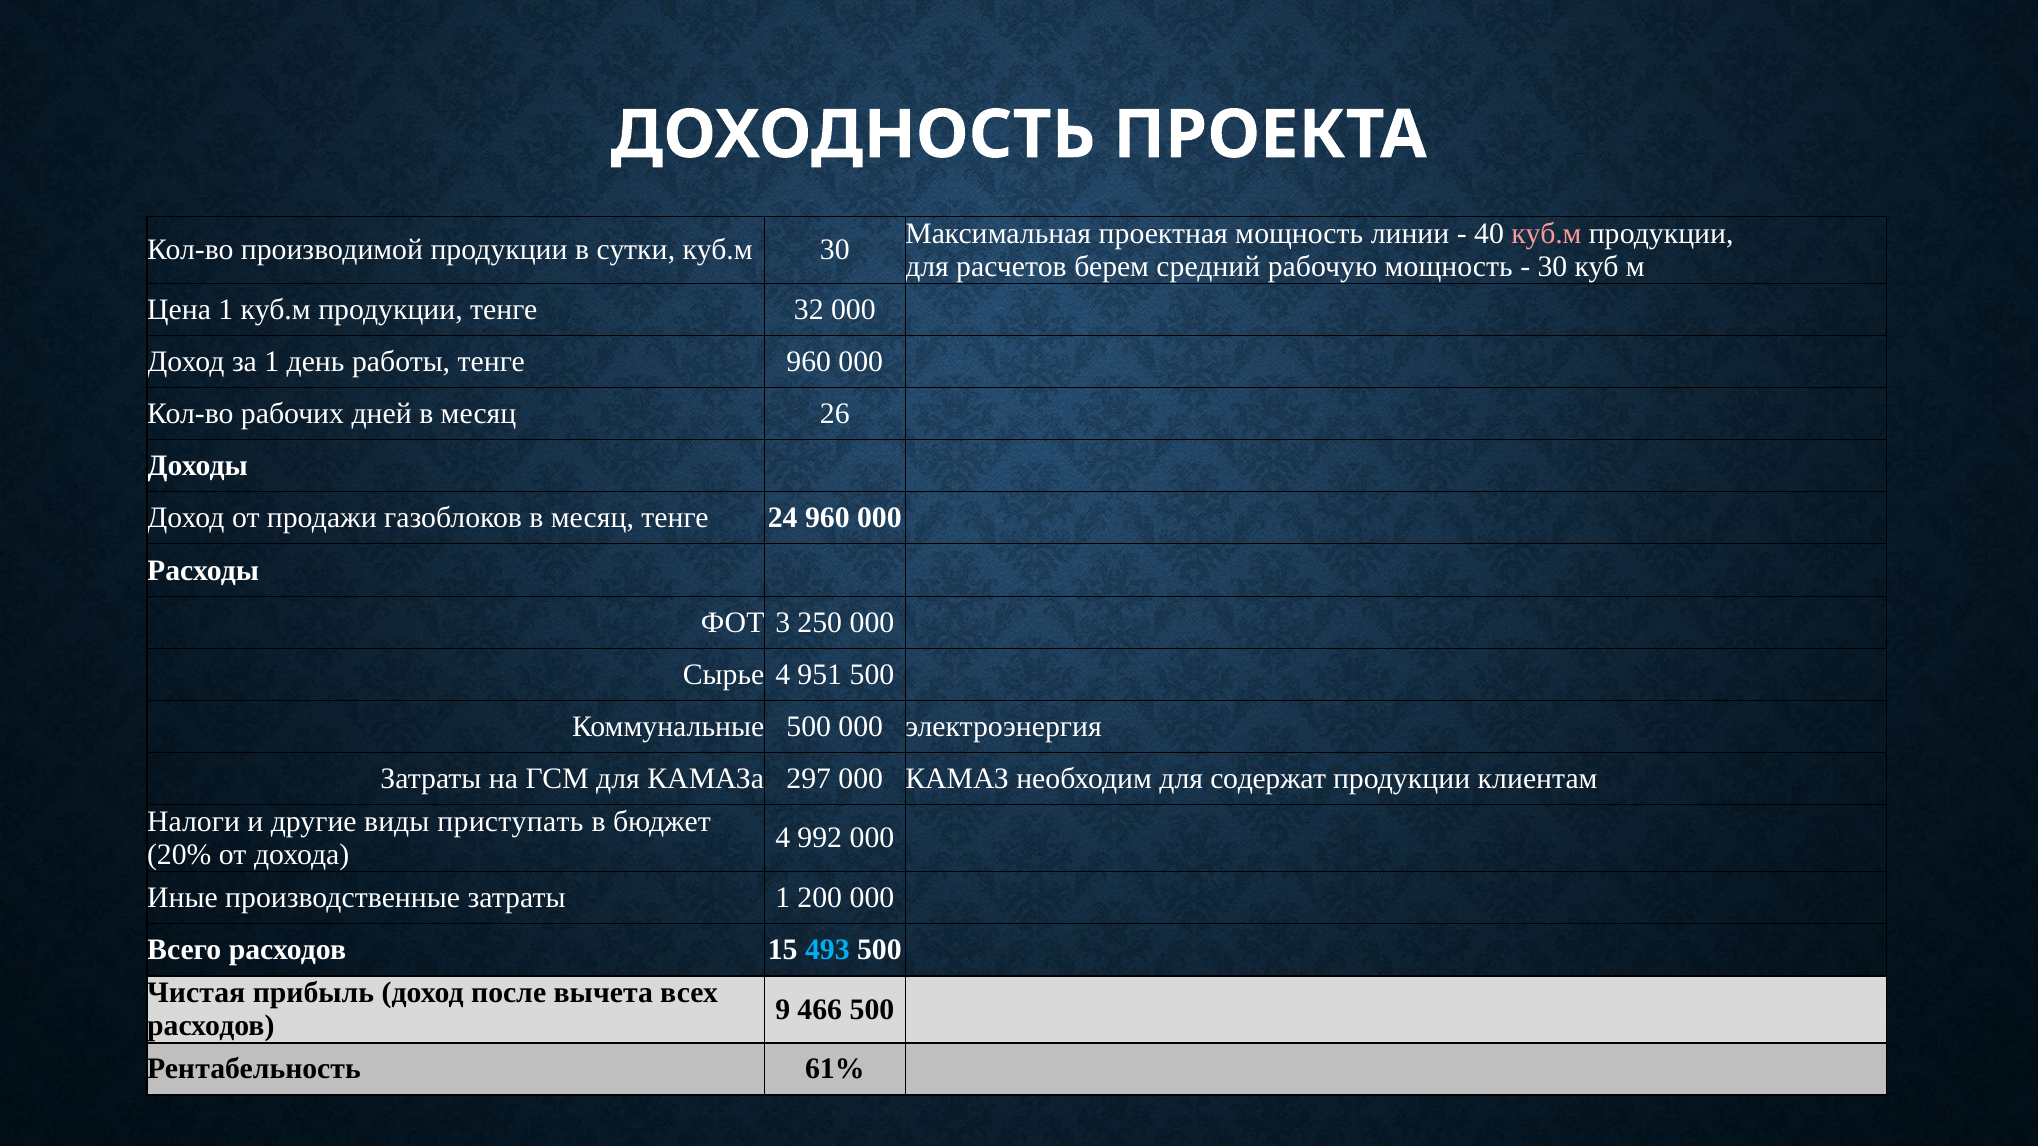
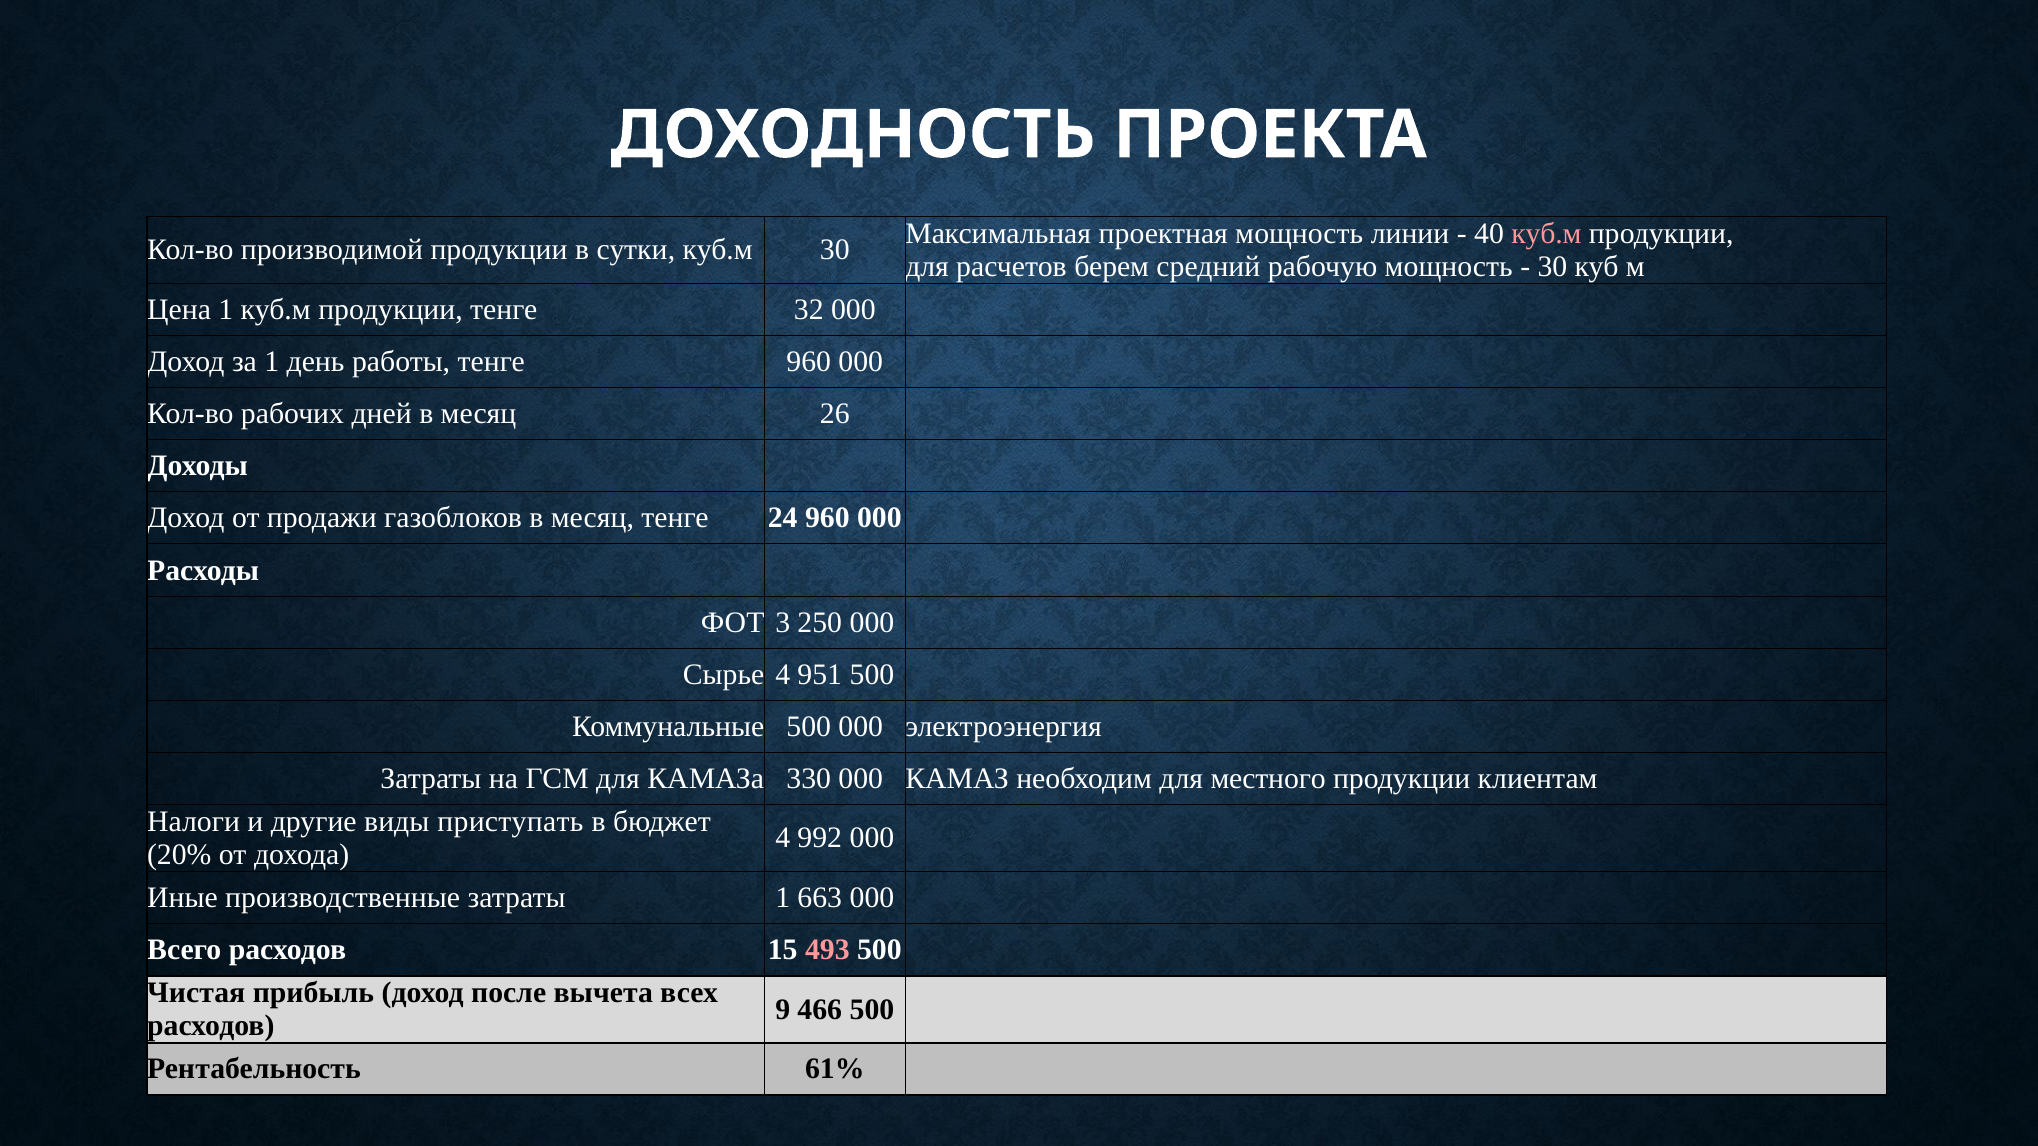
297: 297 -> 330
содержат: содержат -> местного
200: 200 -> 663
493 colour: light blue -> pink
